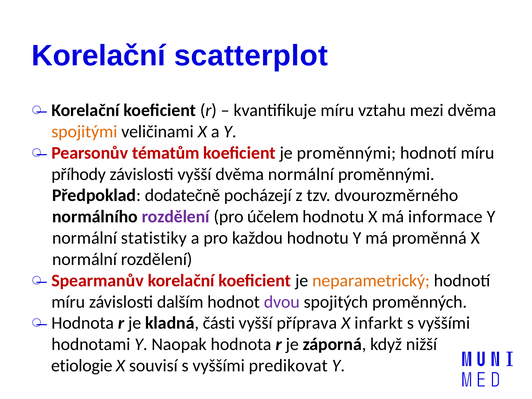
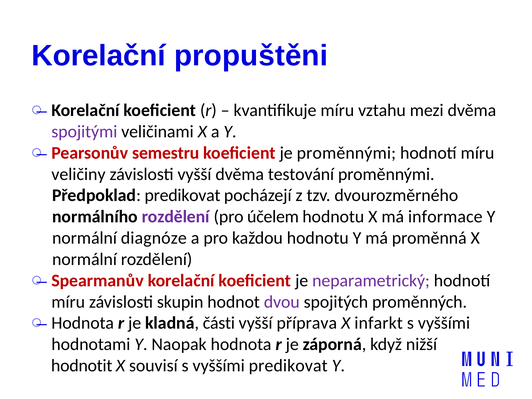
scatterplot: scatterplot -> propuštěni
spojitými colour: orange -> purple
tématům: tématům -> semestru
příhody: příhody -> veličiny
dvěma normální: normální -> testování
Předpoklad dodatečně: dodatečně -> predikovat
statistiky: statistiky -> diagnóze
neparametrický colour: orange -> purple
dalším: dalším -> skupin
etiologie: etiologie -> hodnotit
